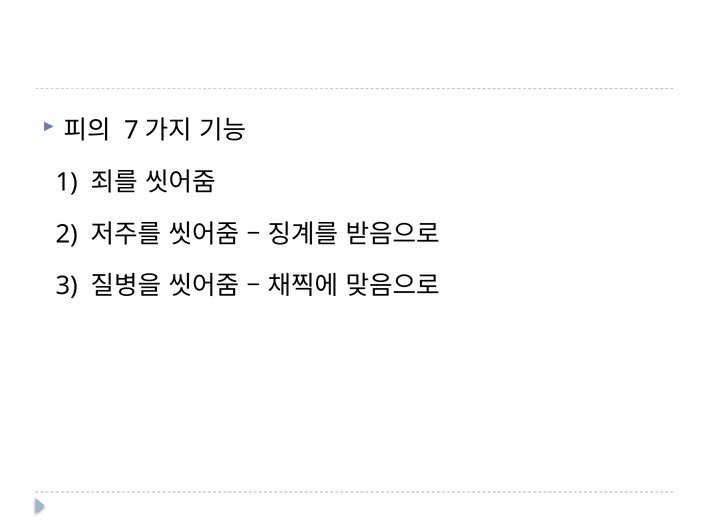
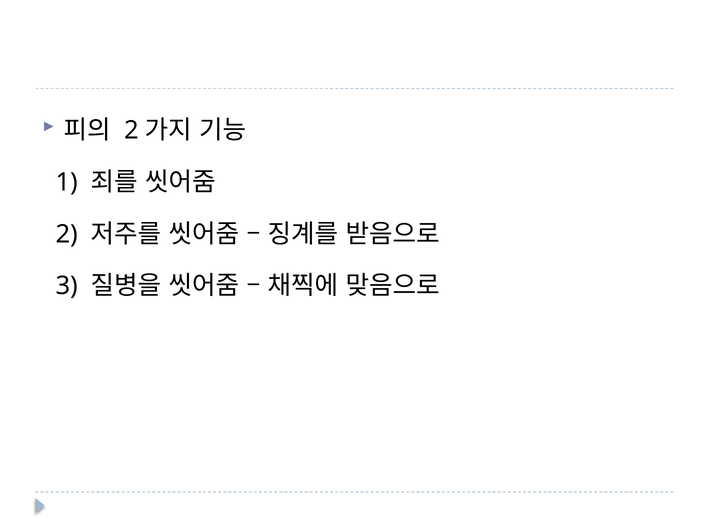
7 at (132, 131): 7 -> 2
